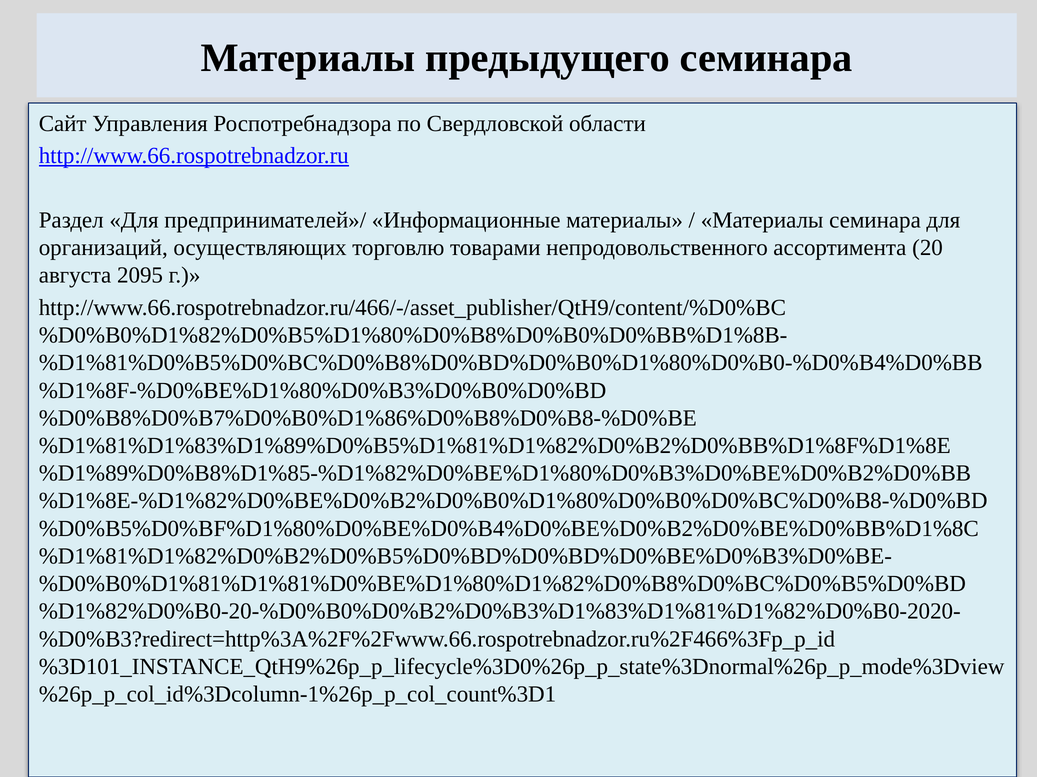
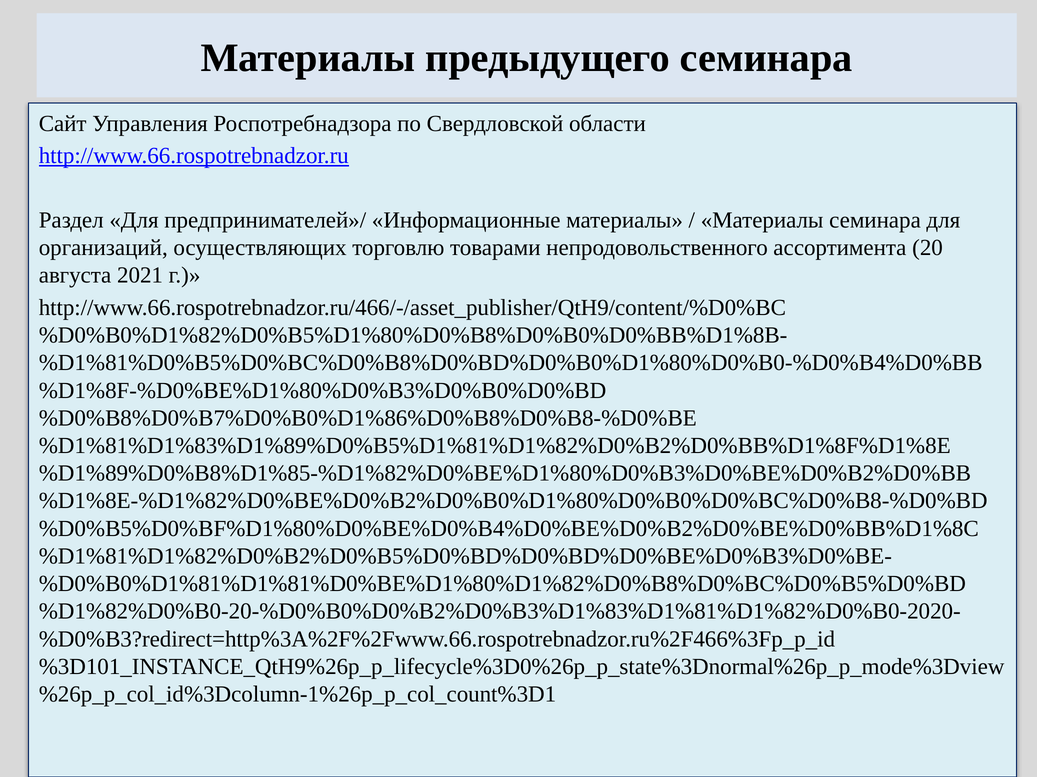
2095: 2095 -> 2021
